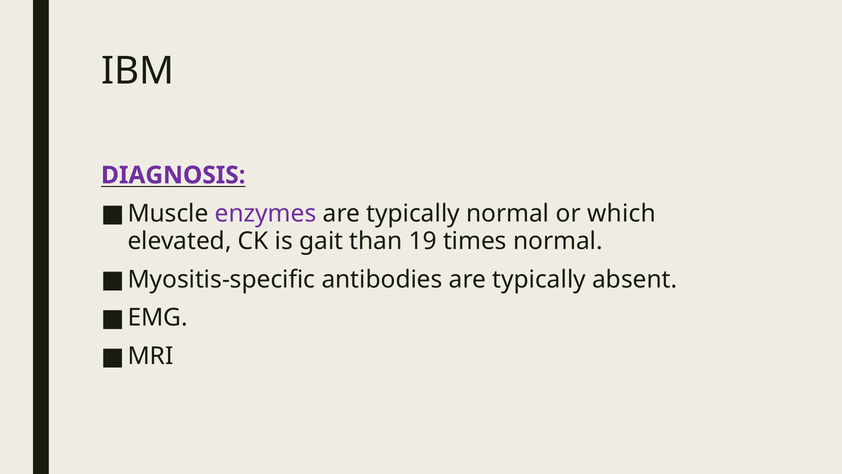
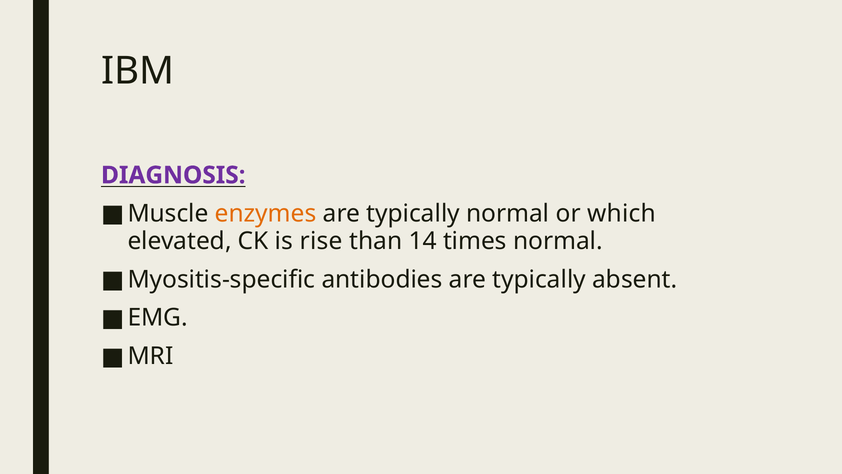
enzymes colour: purple -> orange
gait: gait -> rise
19: 19 -> 14
